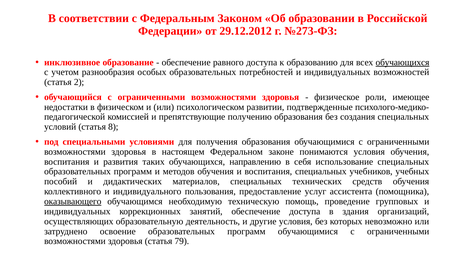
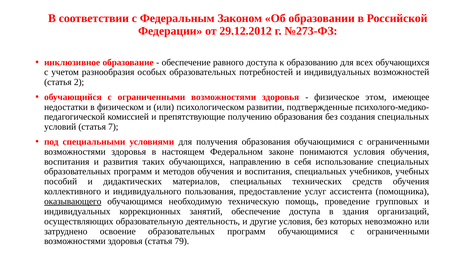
обучающихся at (402, 62) underline: present -> none
роли: роли -> этом
8: 8 -> 7
